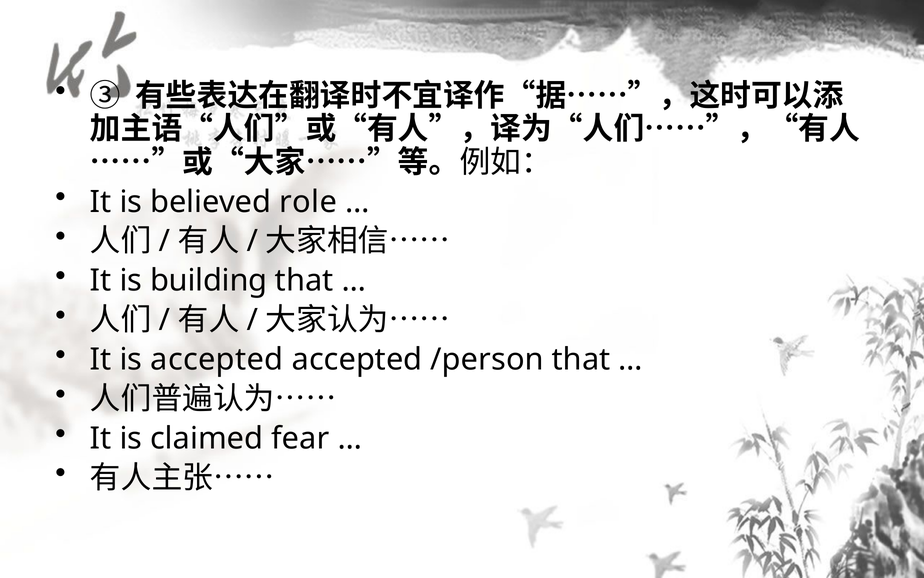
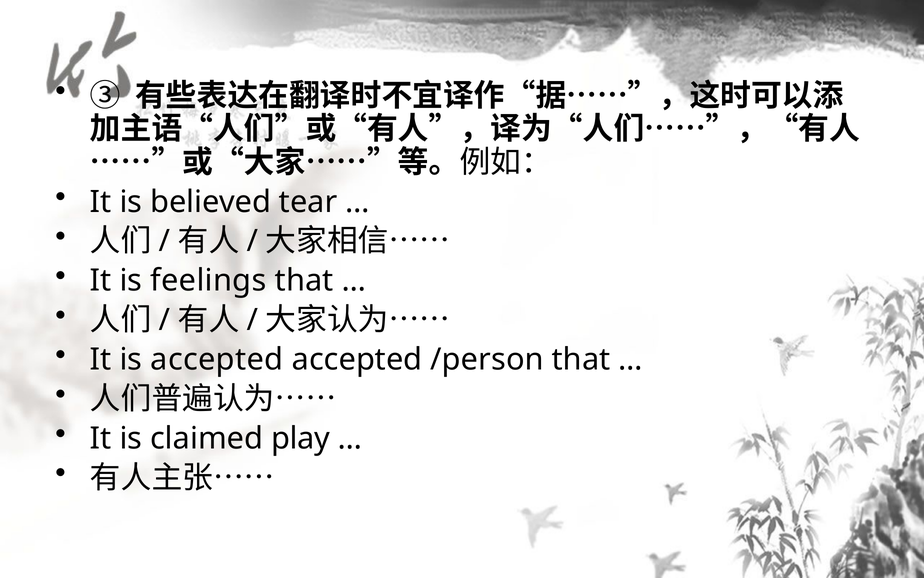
role: role -> tear
building: building -> feelings
fear: fear -> play
